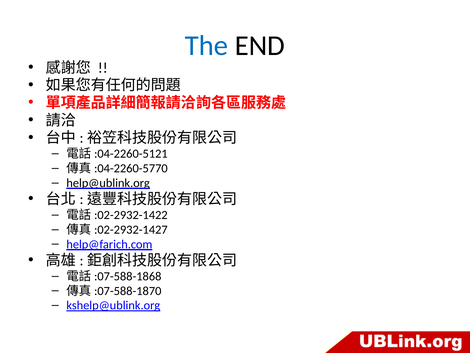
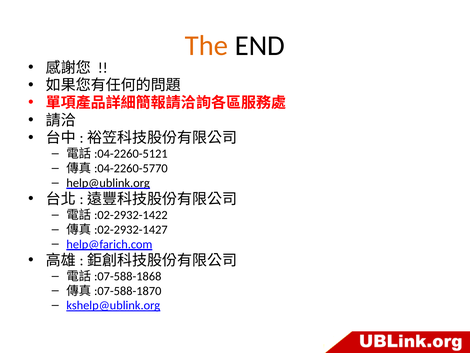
The colour: blue -> orange
